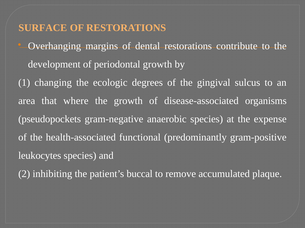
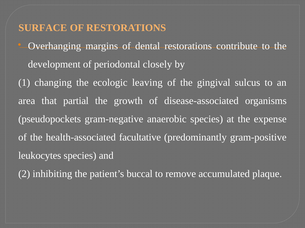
periodontal growth: growth -> closely
degrees: degrees -> leaving
where: where -> partial
functional: functional -> facultative
